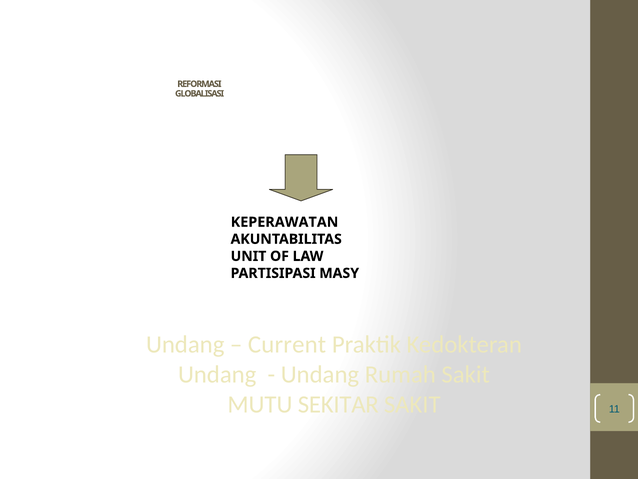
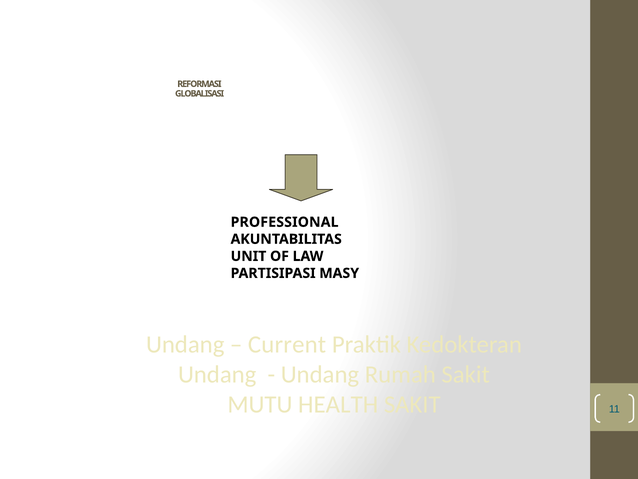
KEPERAWATAN: KEPERAWATAN -> PROFESSIONAL
SEKITAR: SEKITAR -> HEALTH
